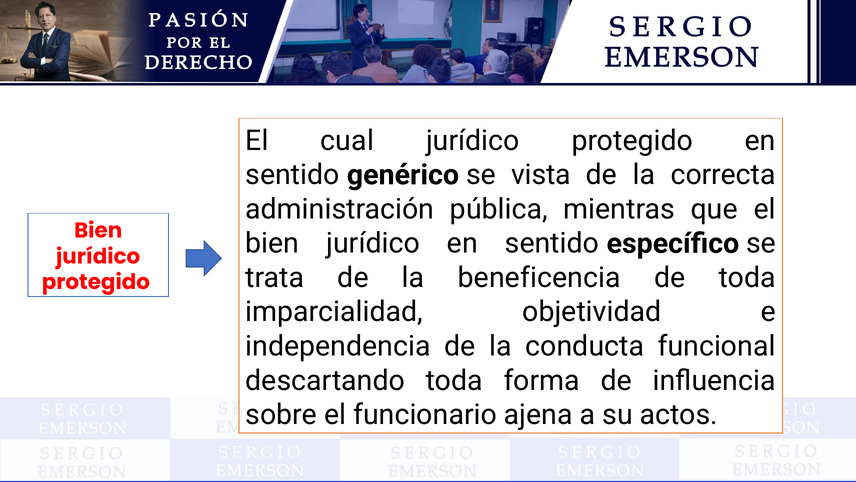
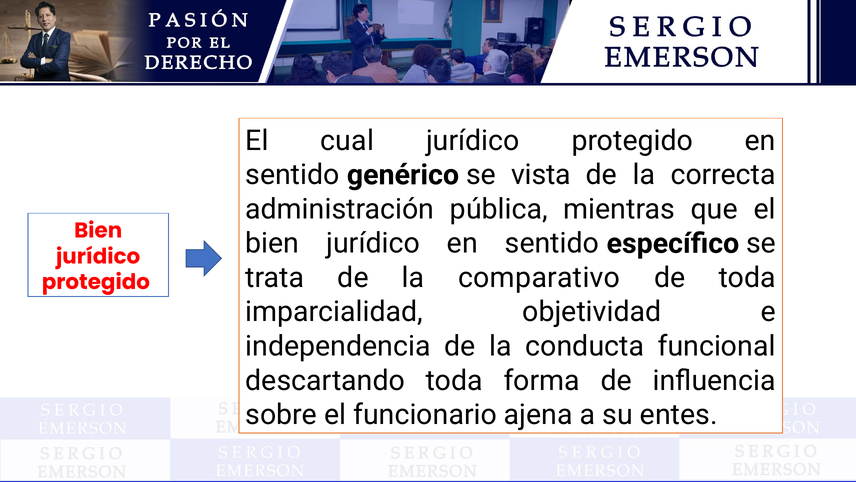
beneficencia: beneficencia -> comparativo
actos: actos -> entes
